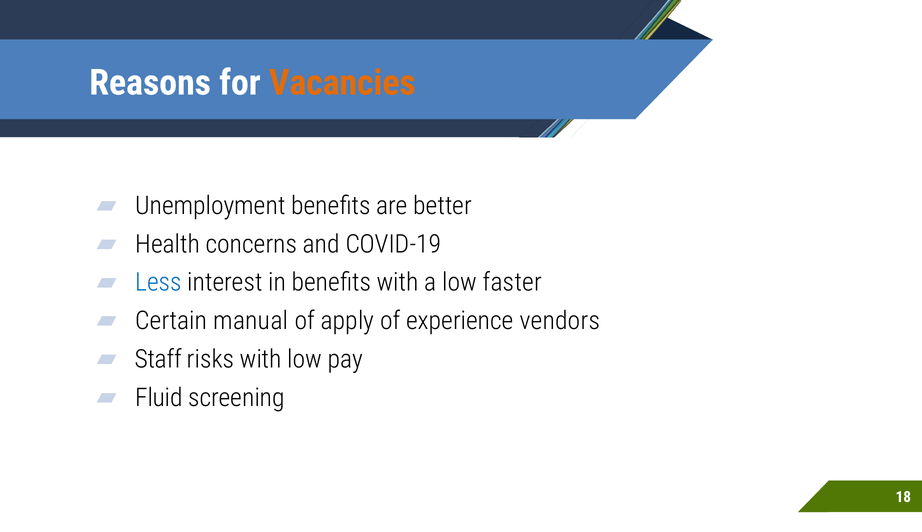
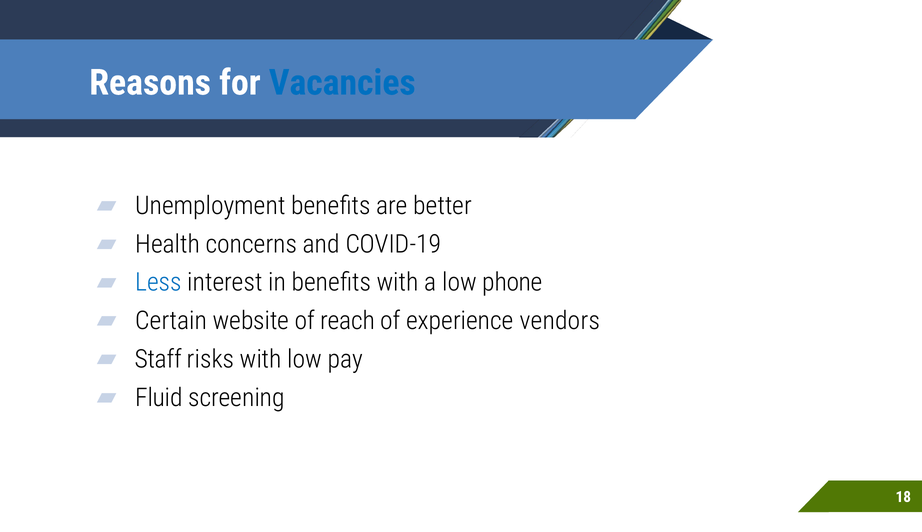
Vacancies colour: orange -> blue
faster: faster -> phone
manual: manual -> website
apply: apply -> reach
